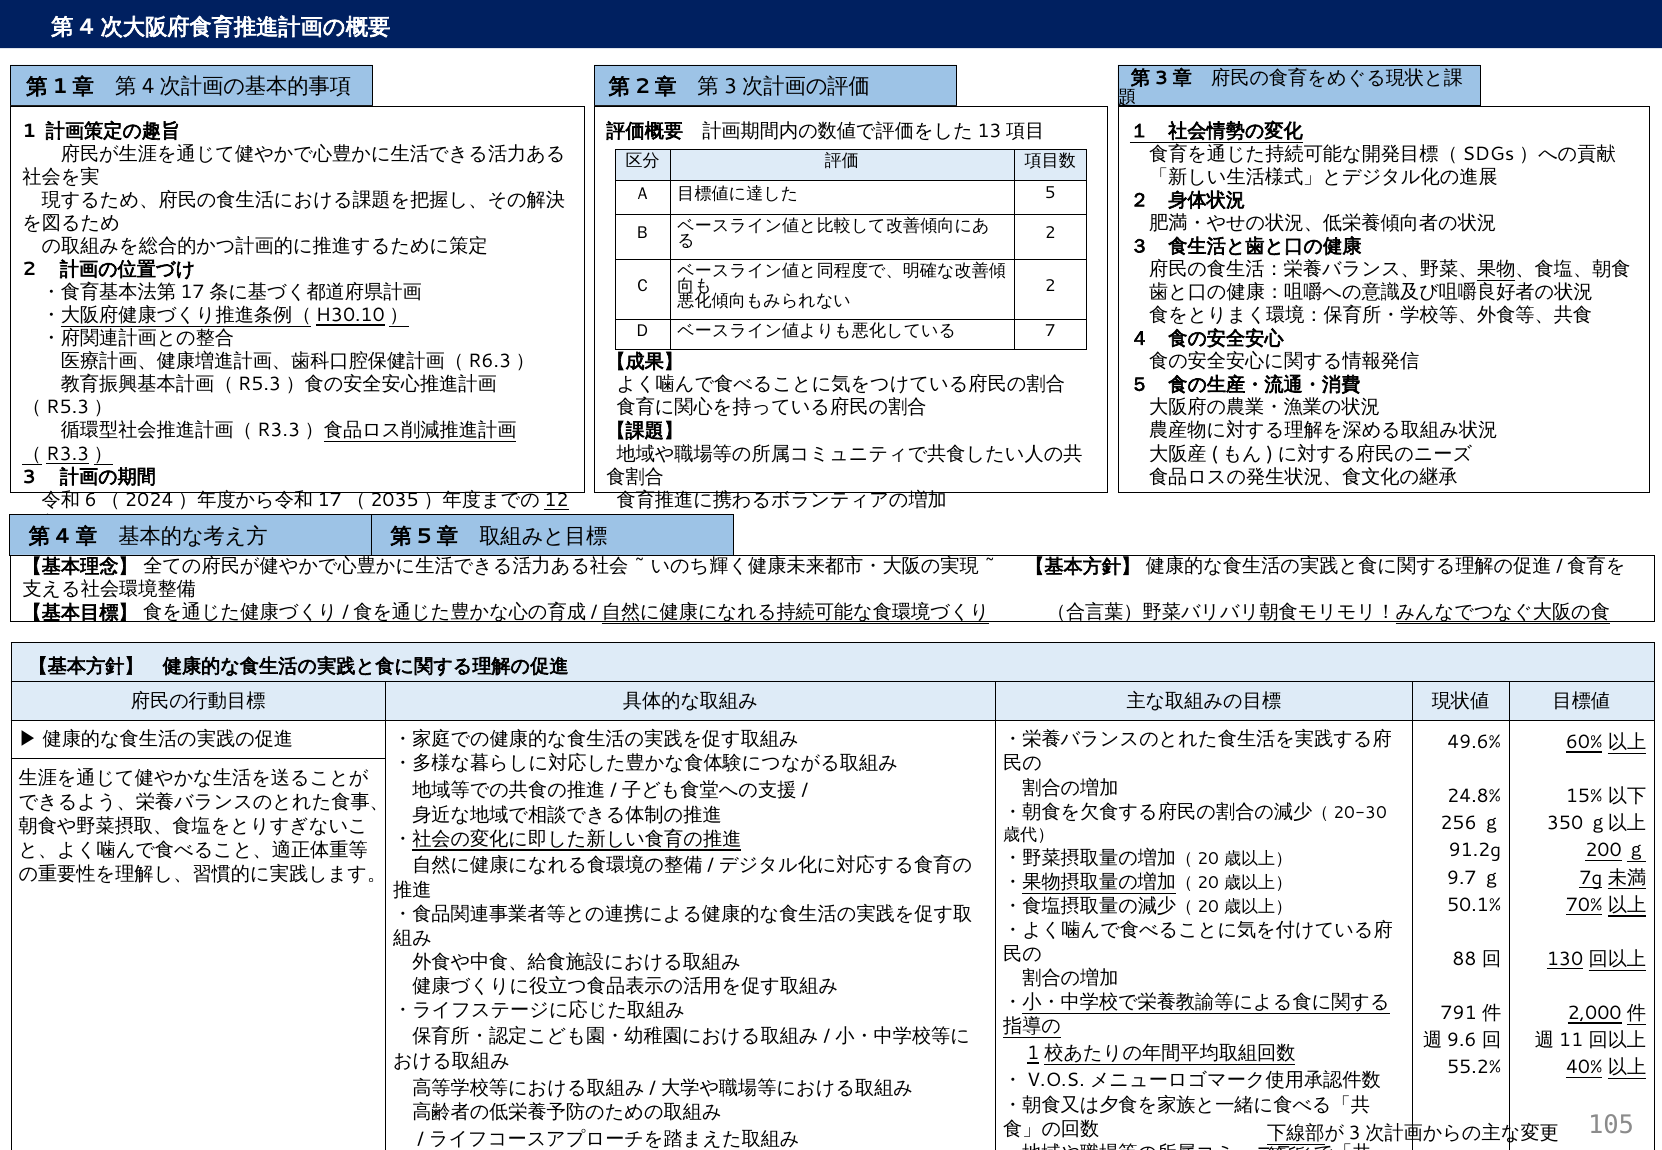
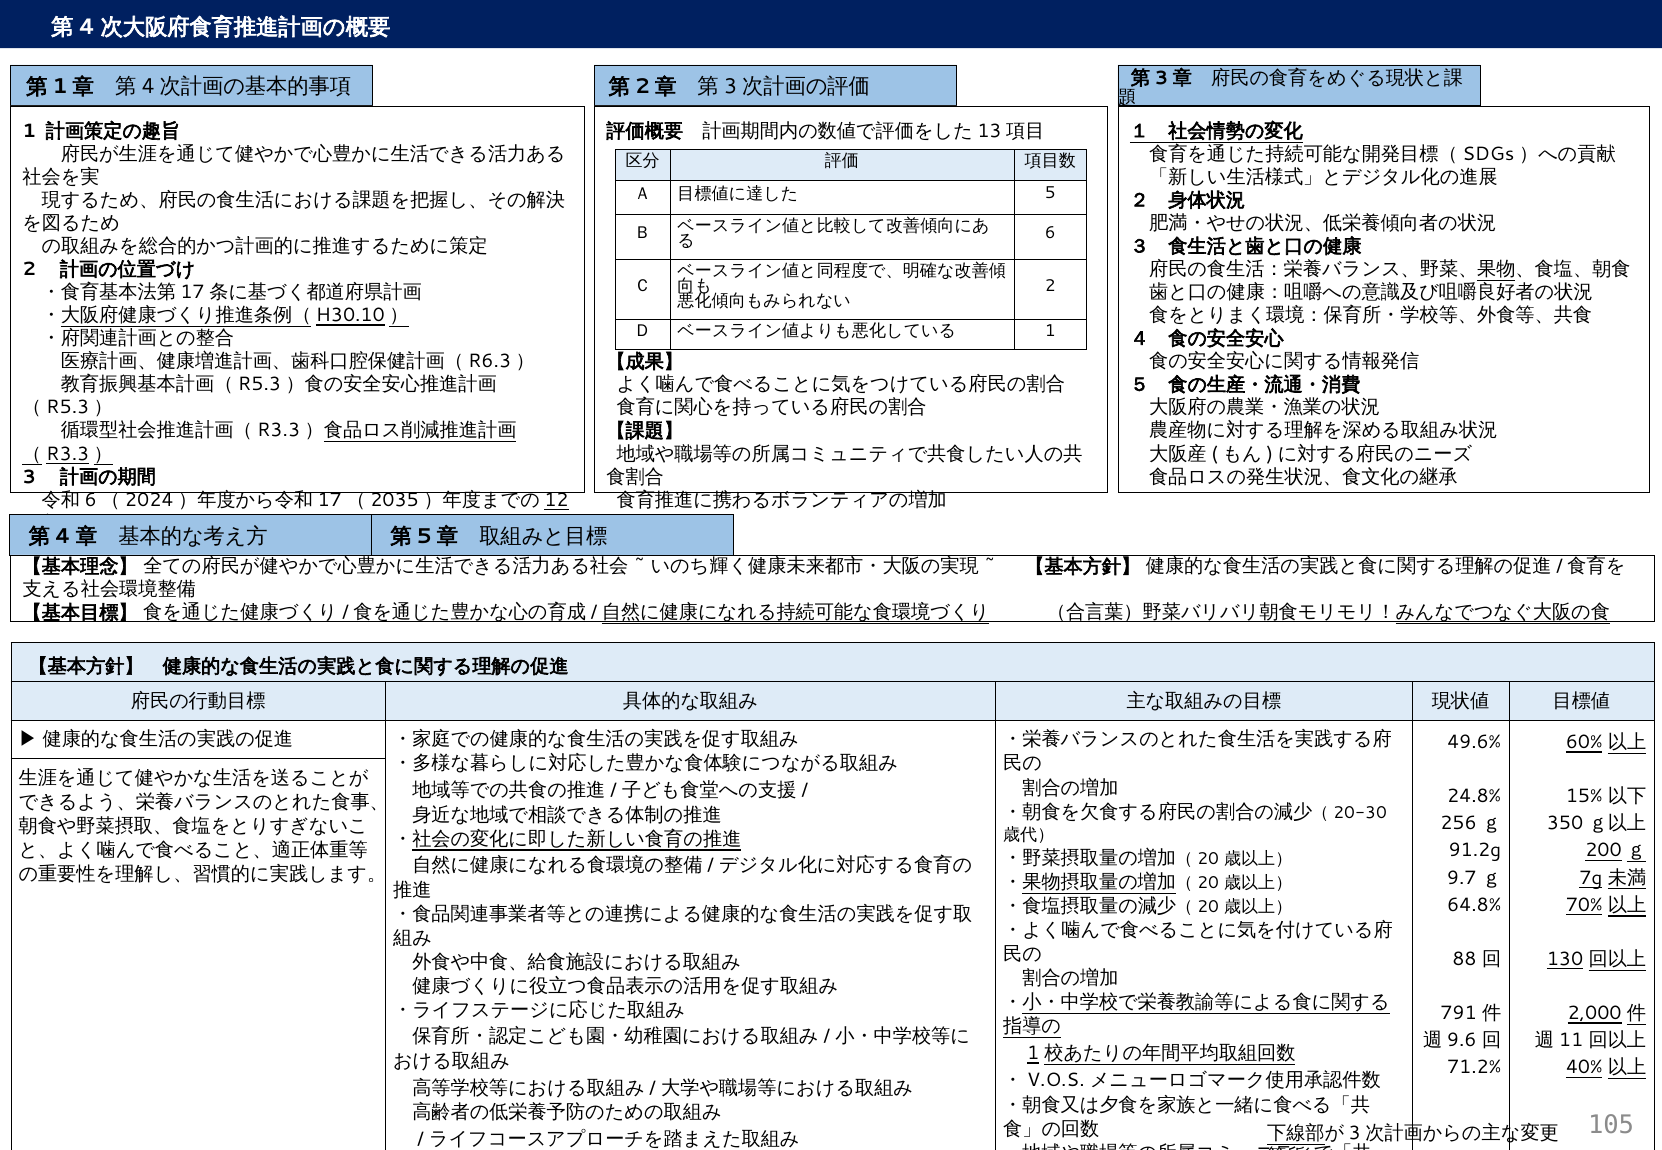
2 at (1050, 233): 2 -> 6
7 at (1050, 331): 7 -> 1
50.1%: 50.1% -> 64.8%
55.2%: 55.2% -> 71.2%
